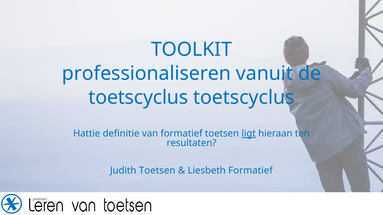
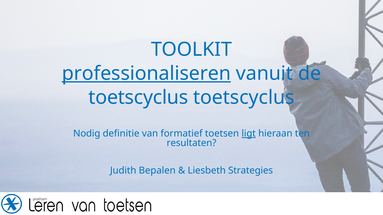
professionaliseren underline: none -> present
Hattie: Hattie -> Nodig
Judith Toetsen: Toetsen -> Bepalen
Liesbeth Formatief: Formatief -> Strategies
